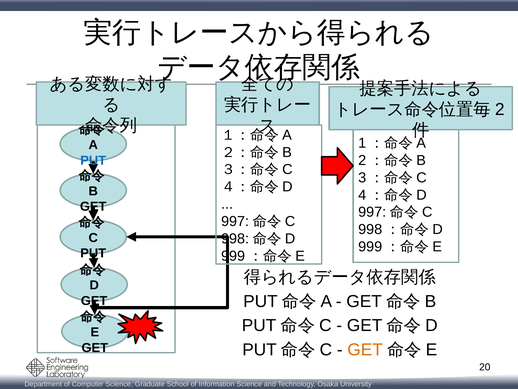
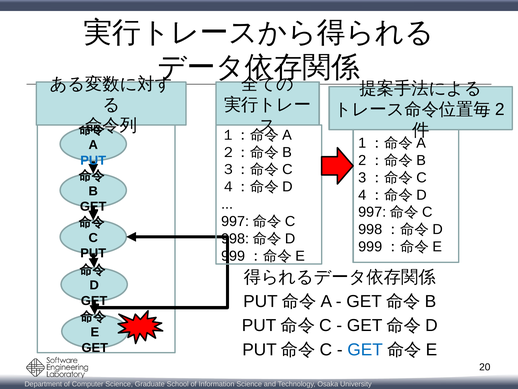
GET at (365, 349) colour: orange -> blue
